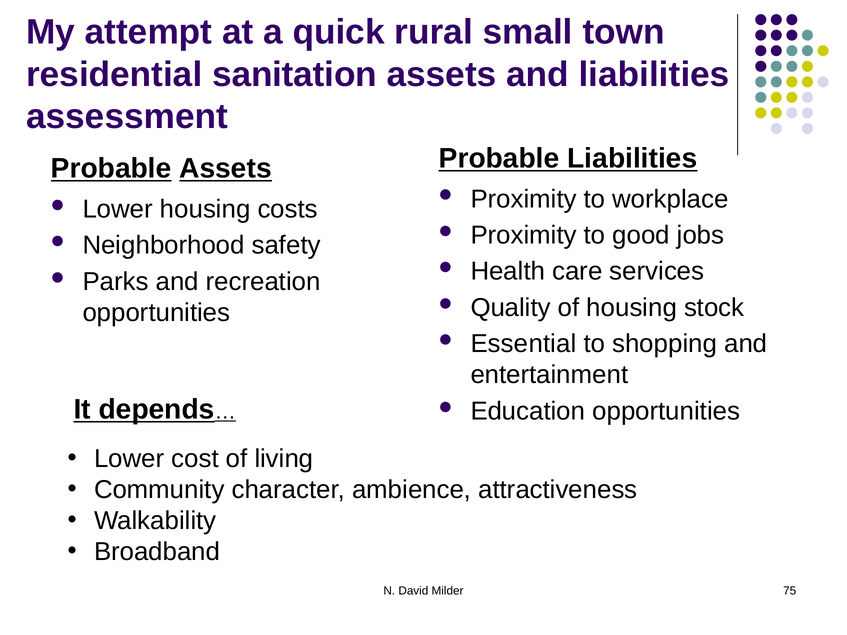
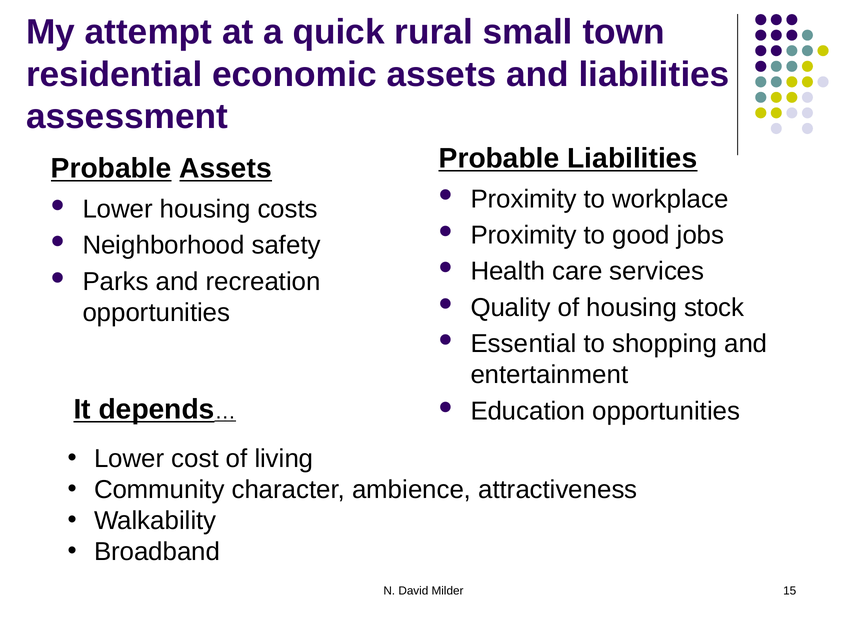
sanitation: sanitation -> economic
75: 75 -> 15
